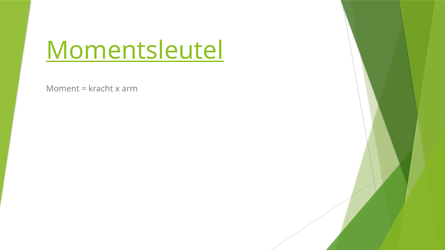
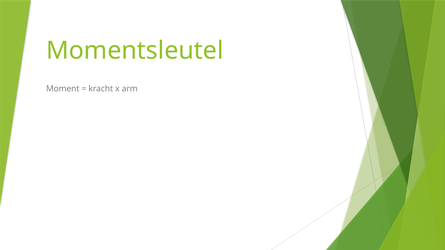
Momentsleutel underline: present -> none
